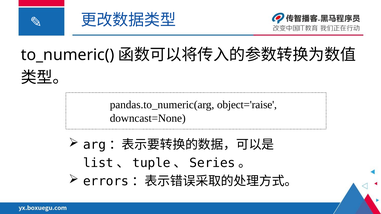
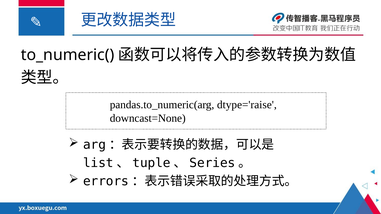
object='raise: object='raise -> dtype='raise
